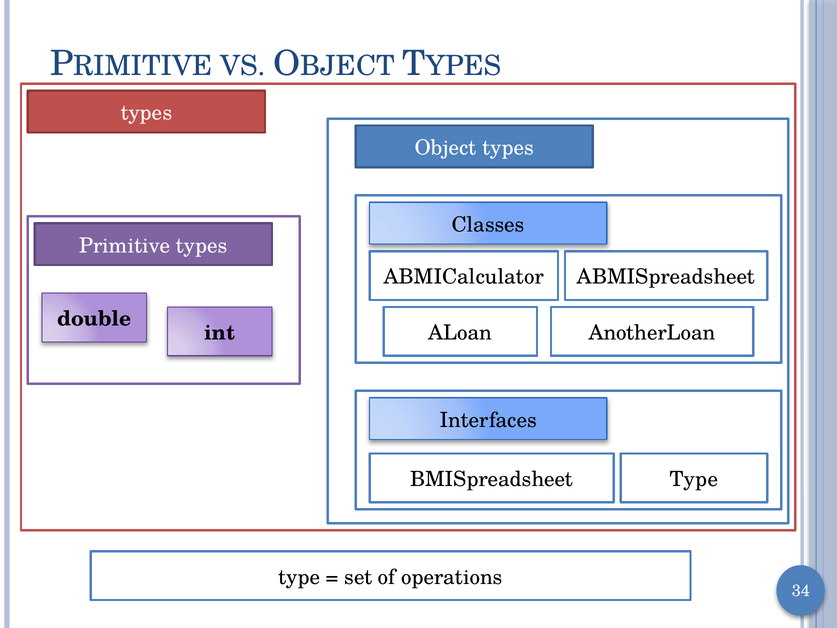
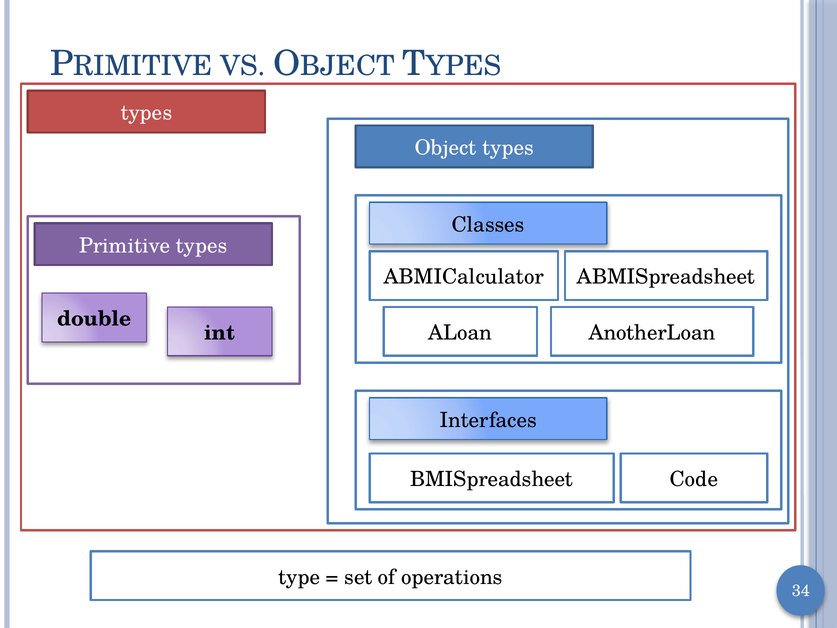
Type at (694, 479): Type -> Code
